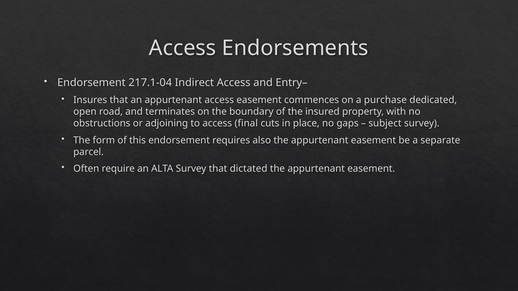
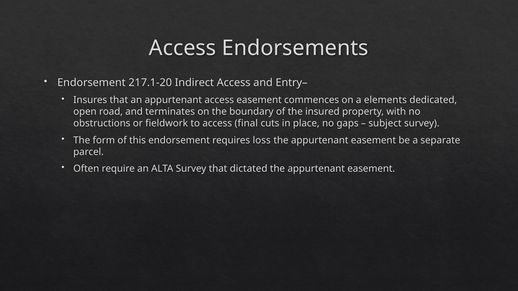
217.1-04: 217.1-04 -> 217.1-20
purchase: purchase -> elements
adjoining: adjoining -> fieldwork
also: also -> loss
